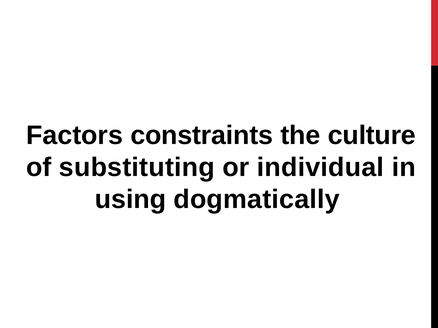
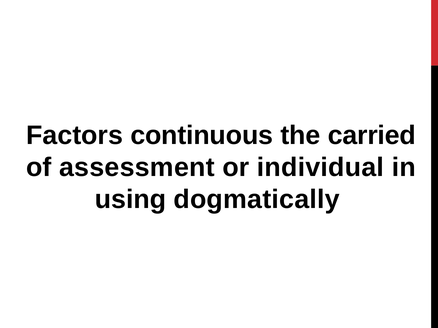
constraints: constraints -> continuous
culture: culture -> carried
substituting: substituting -> assessment
